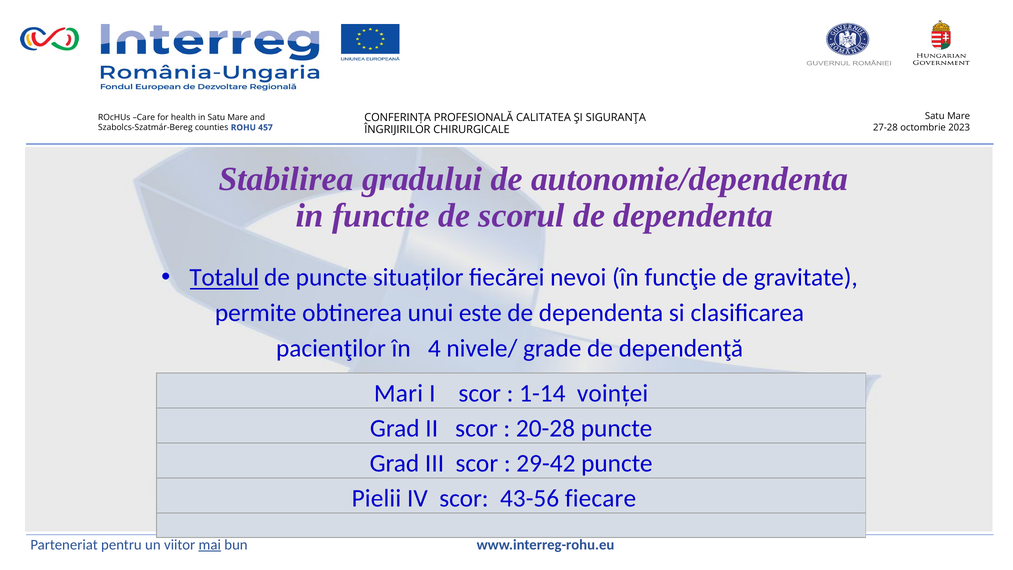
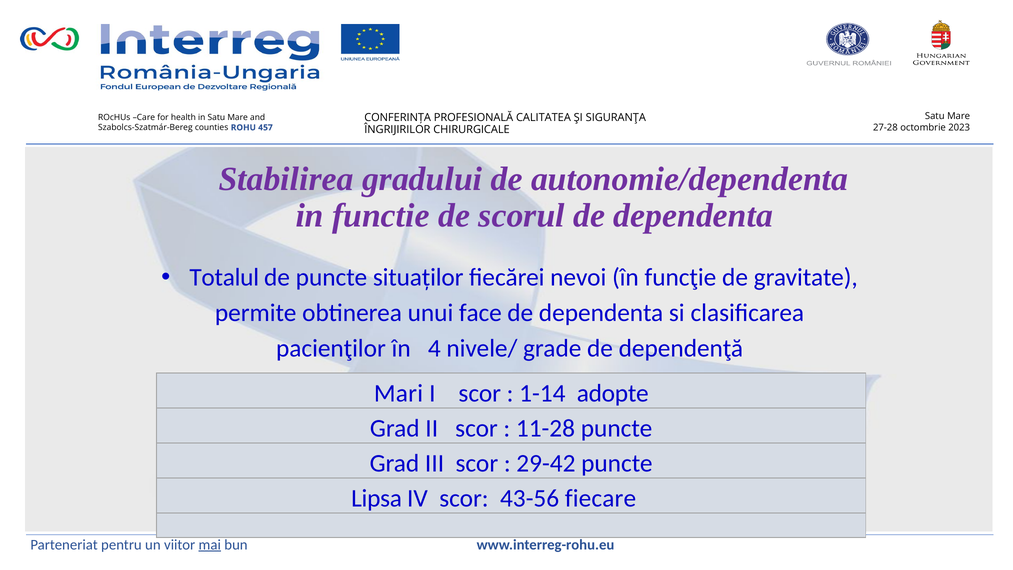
Totalul underline: present -> none
este: este -> face
voinţei: voinţei -> adopte
20-28: 20-28 -> 11-28
Pielii: Pielii -> Lipsa
